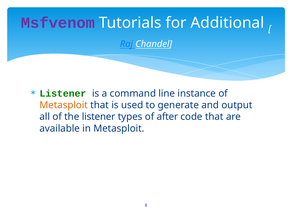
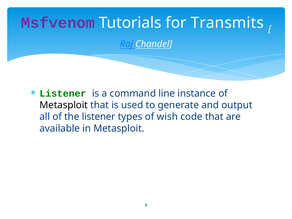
Additional: Additional -> Transmits
Metasploit at (64, 105) colour: orange -> black
after: after -> wish
